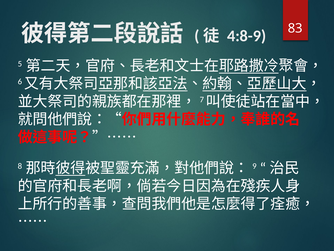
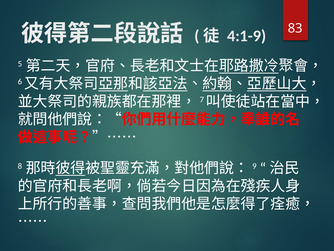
4:8-9: 4:8-9 -> 4:1-9
